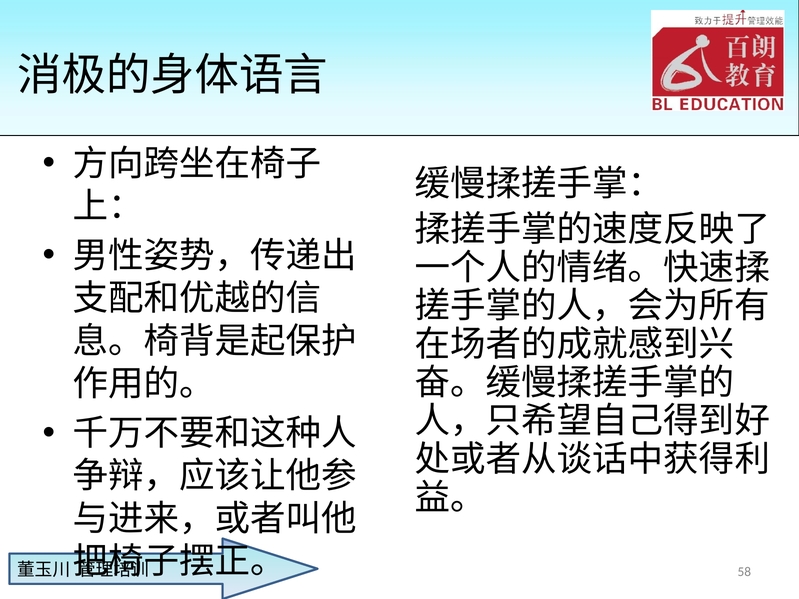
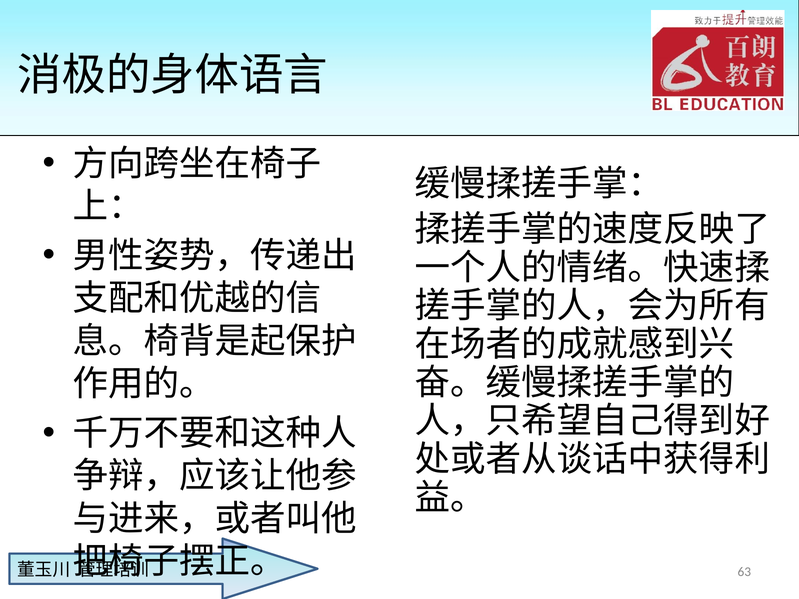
58: 58 -> 63
